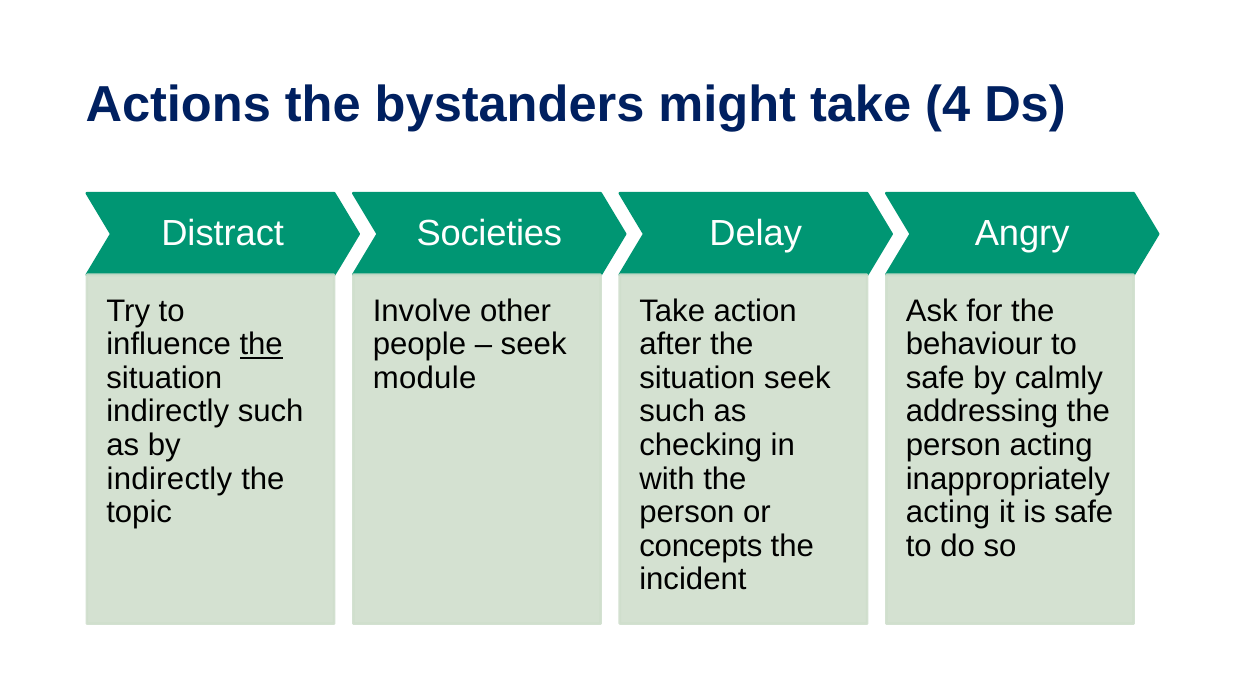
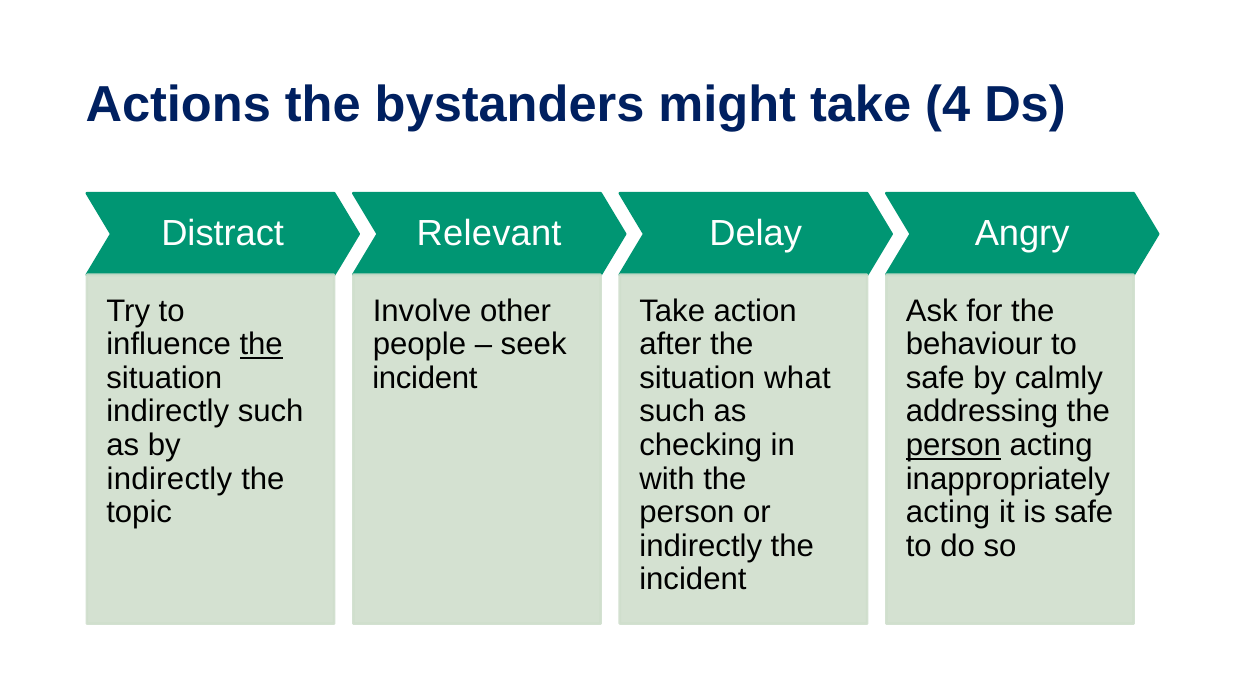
Societies: Societies -> Relevant
module at (425, 378): module -> incident
situation seek: seek -> what
person at (953, 445) underline: none -> present
concepts at (701, 546): concepts -> indirectly
